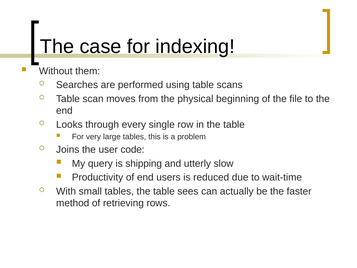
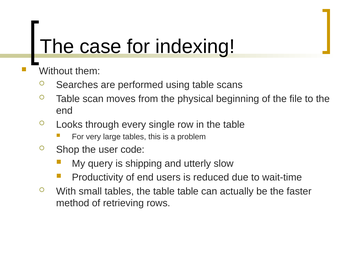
Joins: Joins -> Shop
table sees: sees -> table
